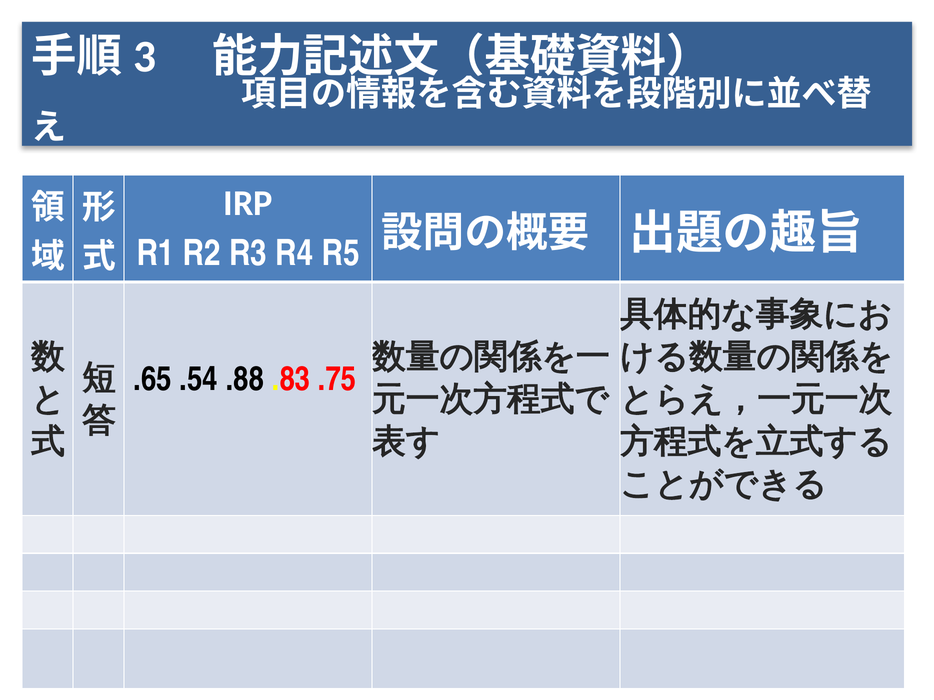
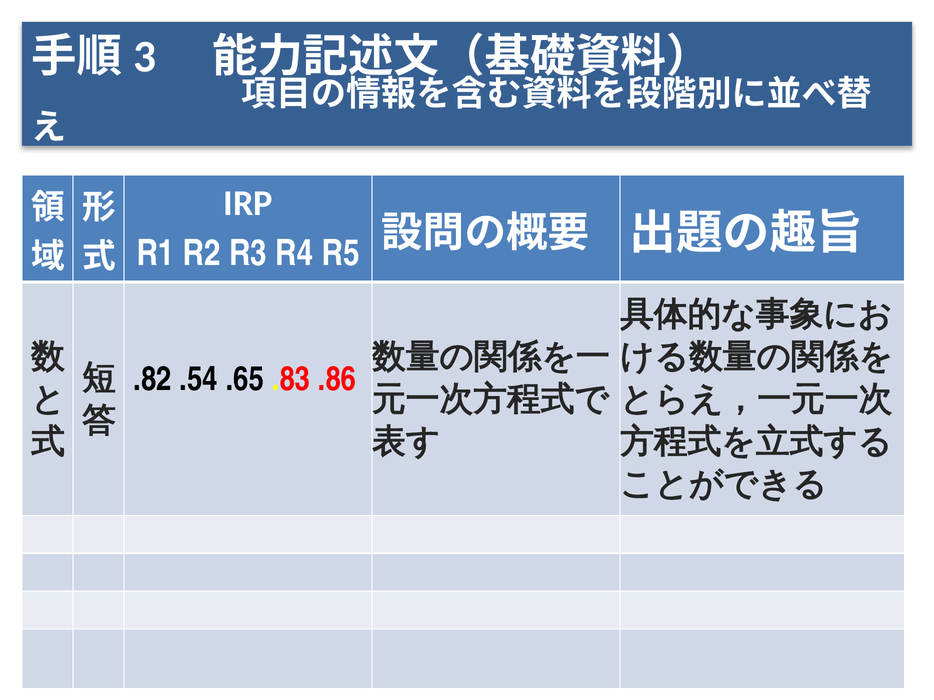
.65: .65 -> .82
.88: .88 -> .65
.75: .75 -> .86
